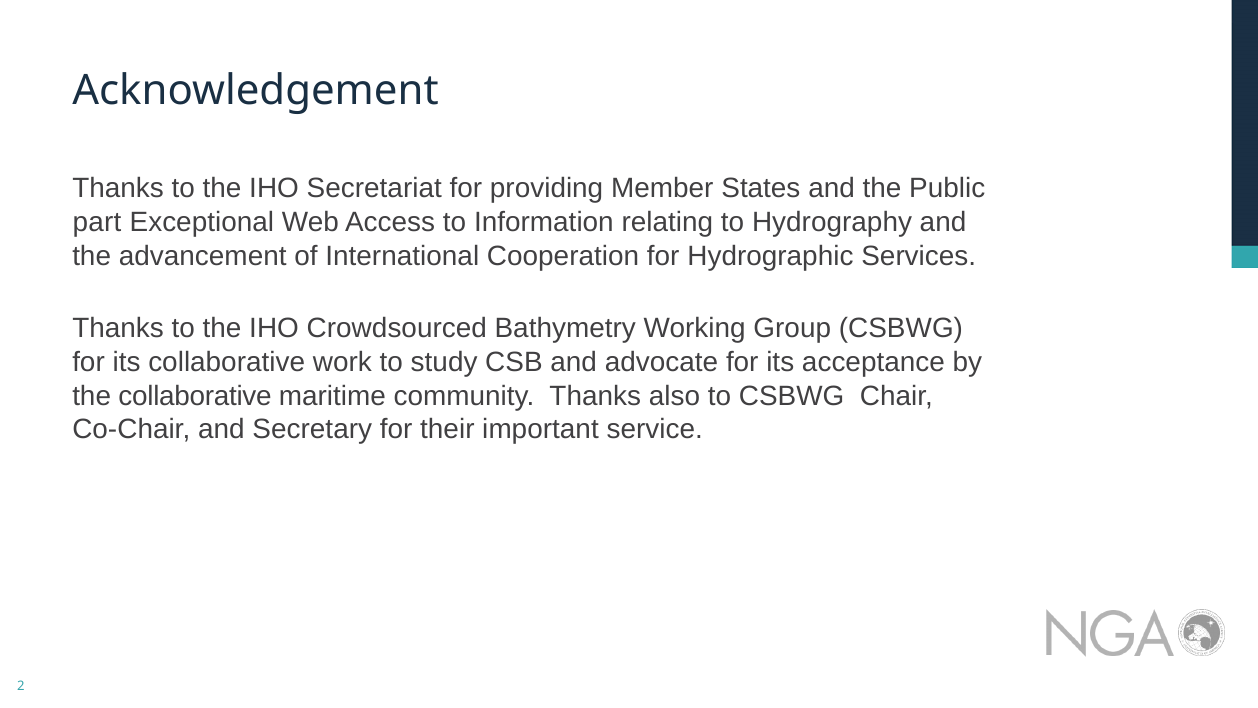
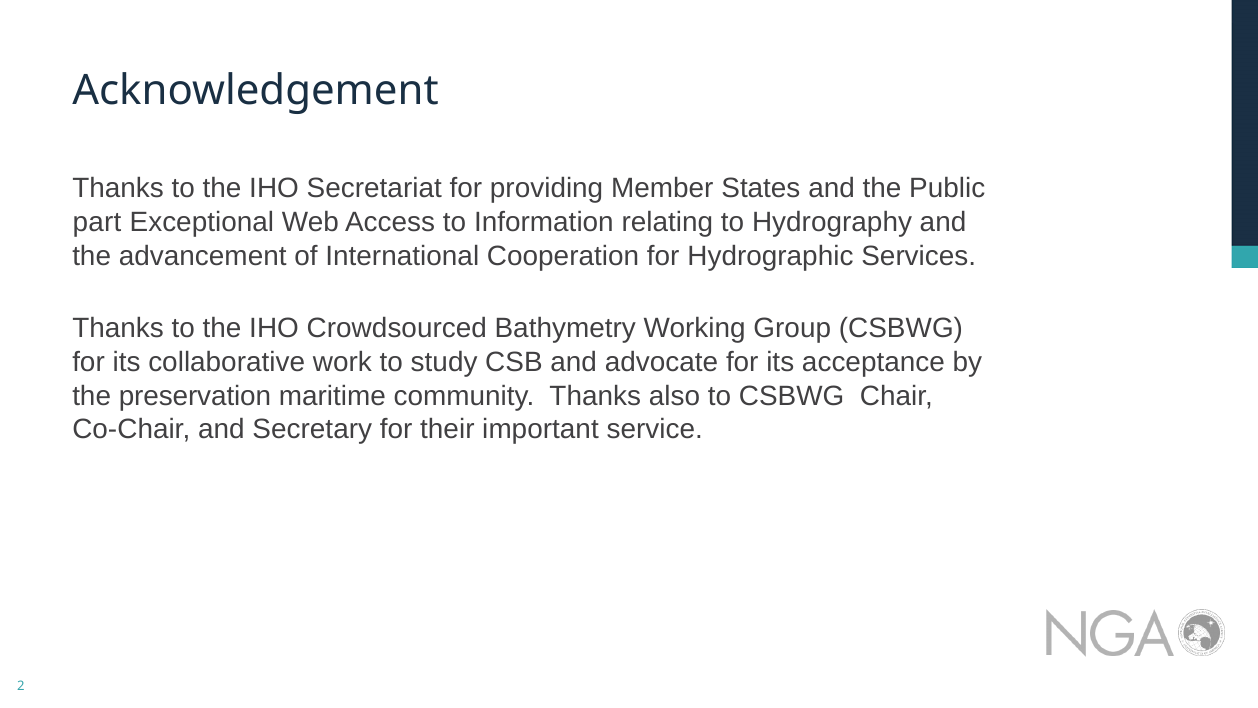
the collaborative: collaborative -> preservation
